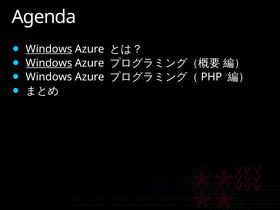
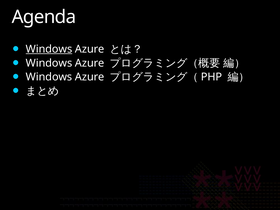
Windows at (49, 63) underline: present -> none
